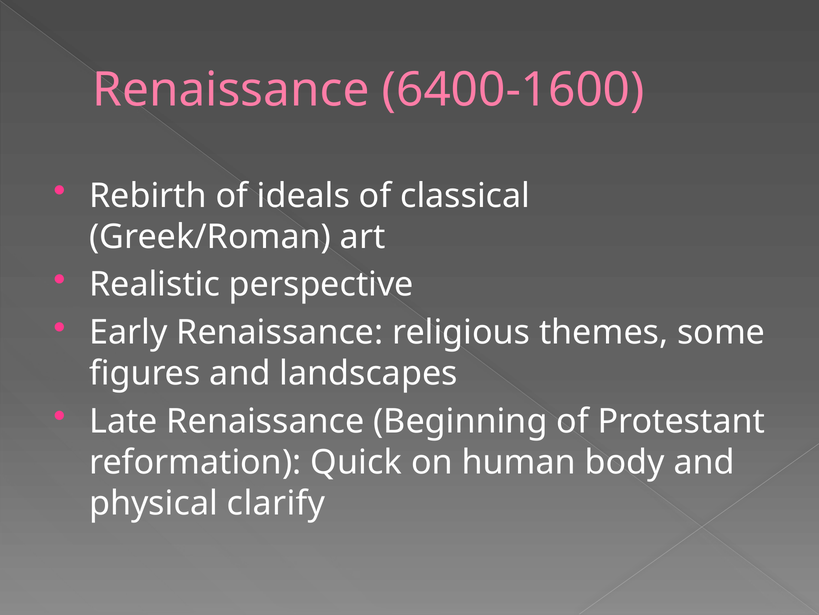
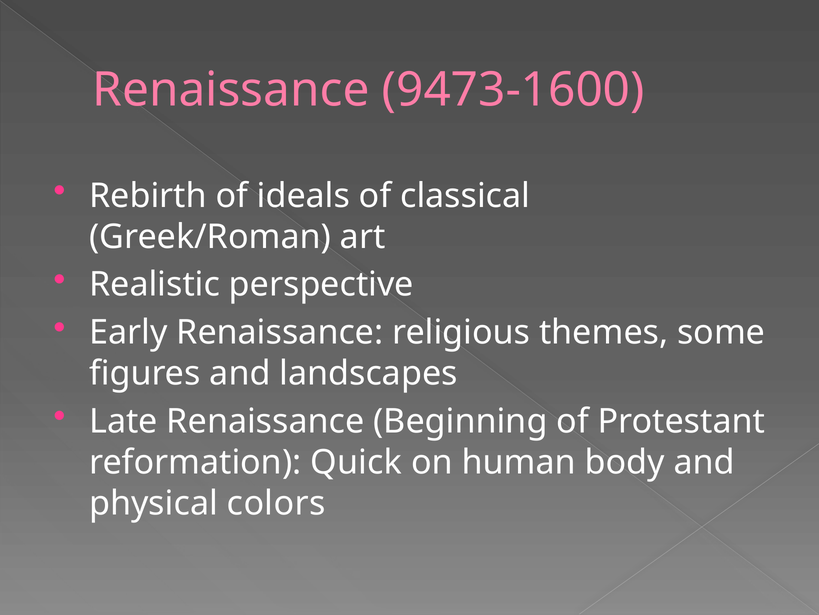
6400-1600: 6400-1600 -> 9473-1600
clarify: clarify -> colors
